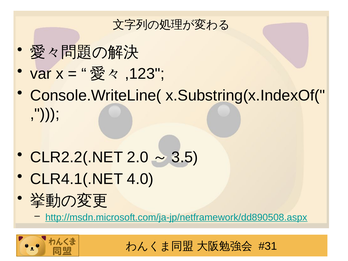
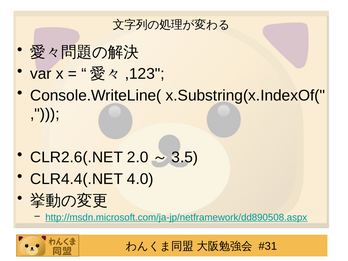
CLR2.2(.NET: CLR2.2(.NET -> CLR2.6(.NET
CLR4.1(.NET: CLR4.1(.NET -> CLR4.4(.NET
